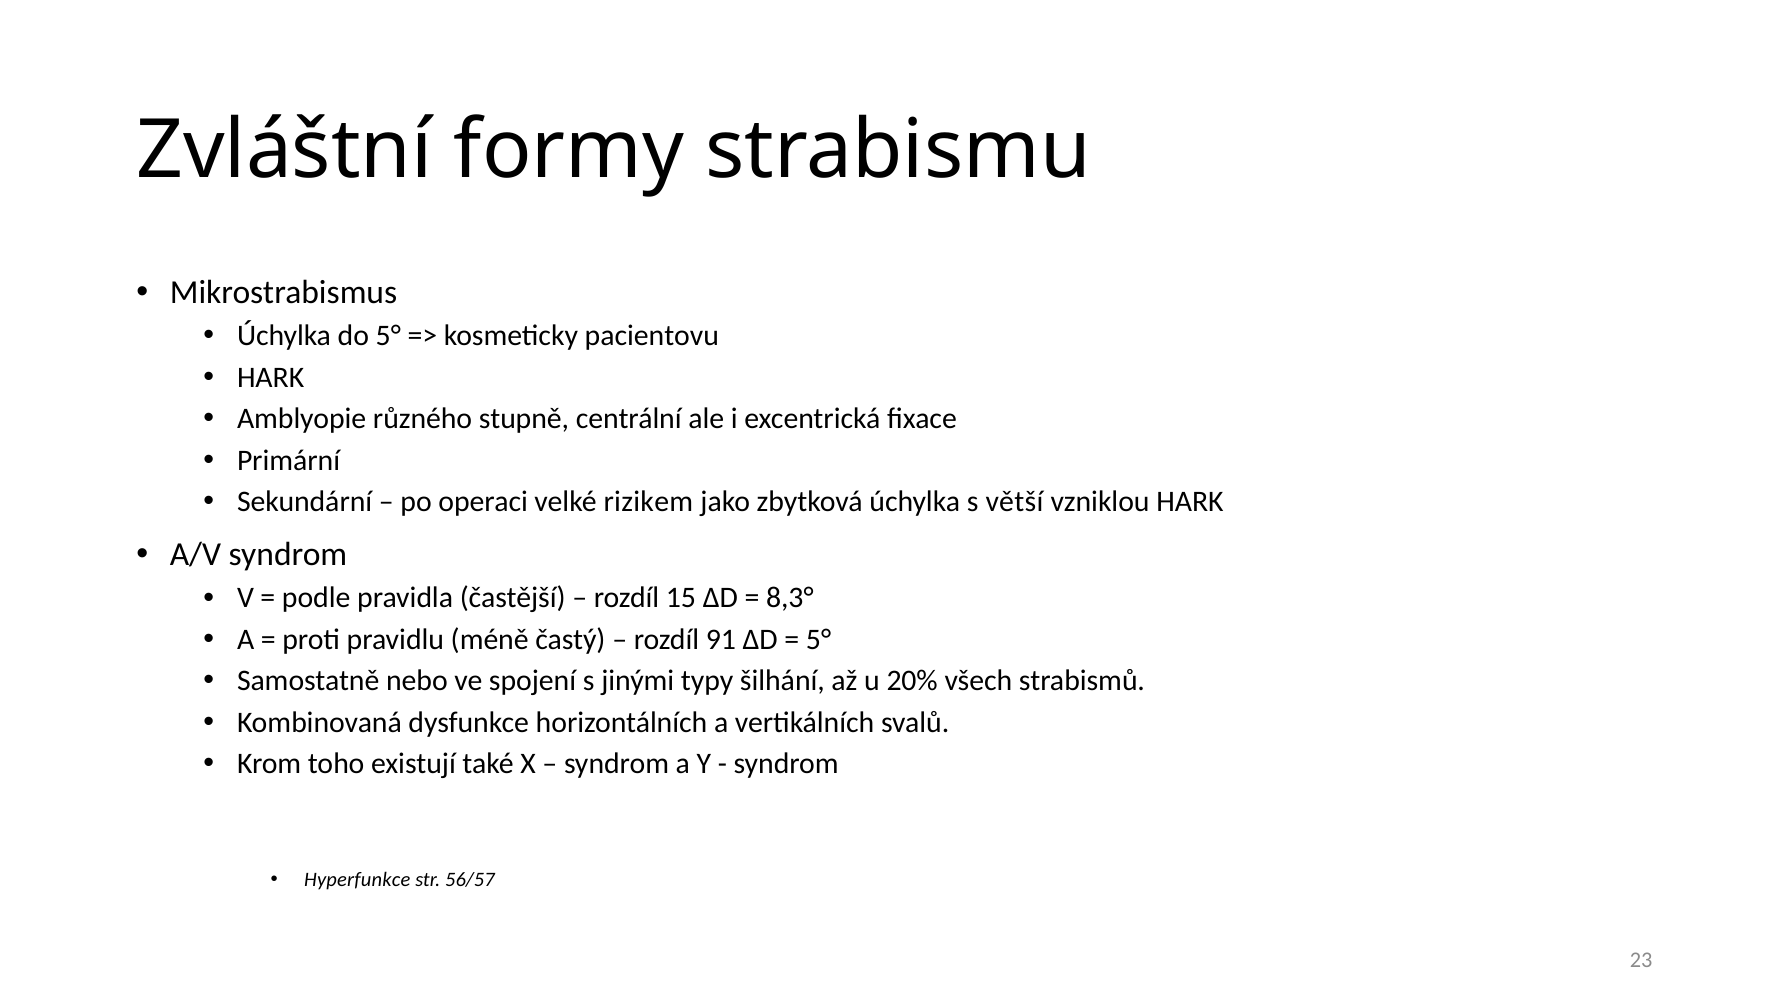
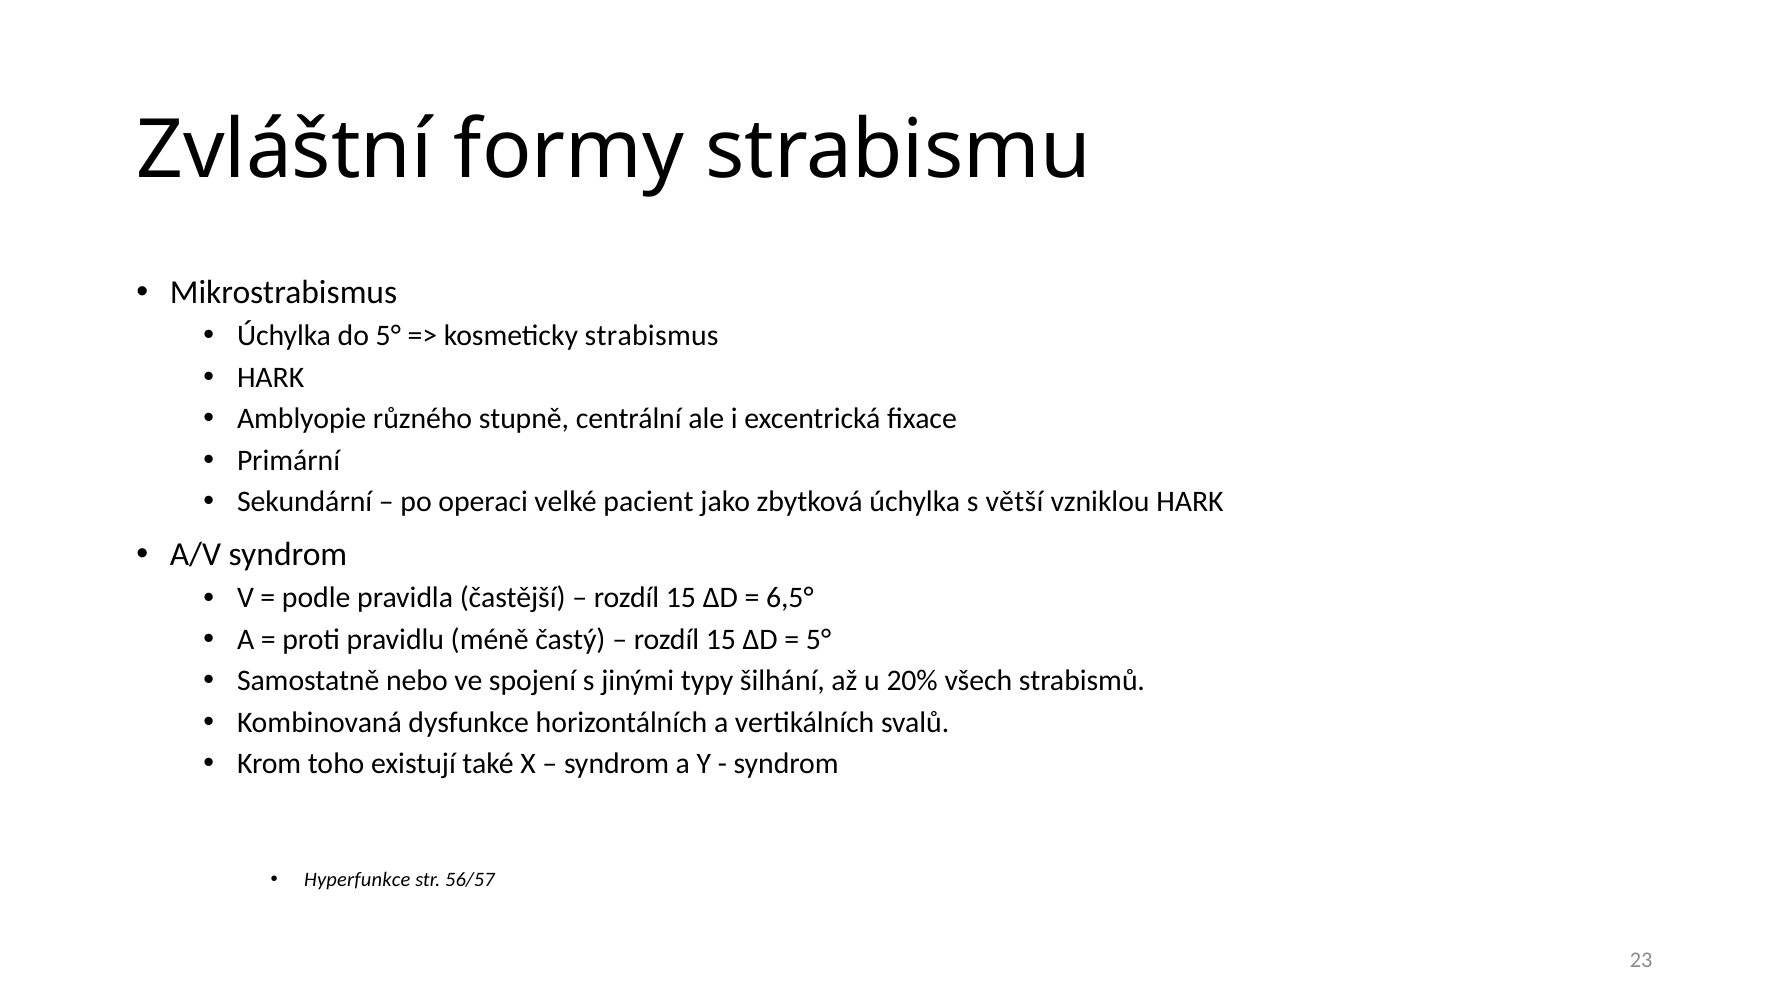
pacientovu: pacientovu -> strabismus
rizikem: rizikem -> pacient
8,3°: 8,3° -> 6,5°
91 at (721, 640): 91 -> 15
